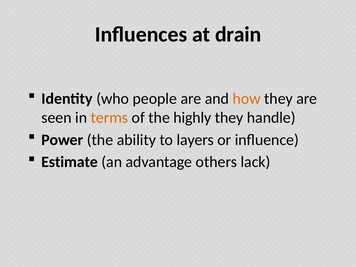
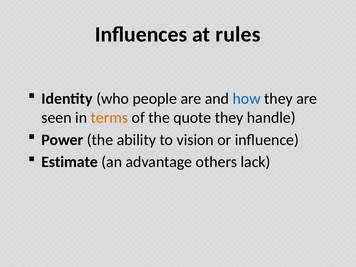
drain: drain -> rules
how colour: orange -> blue
highly: highly -> quote
layers: layers -> vision
